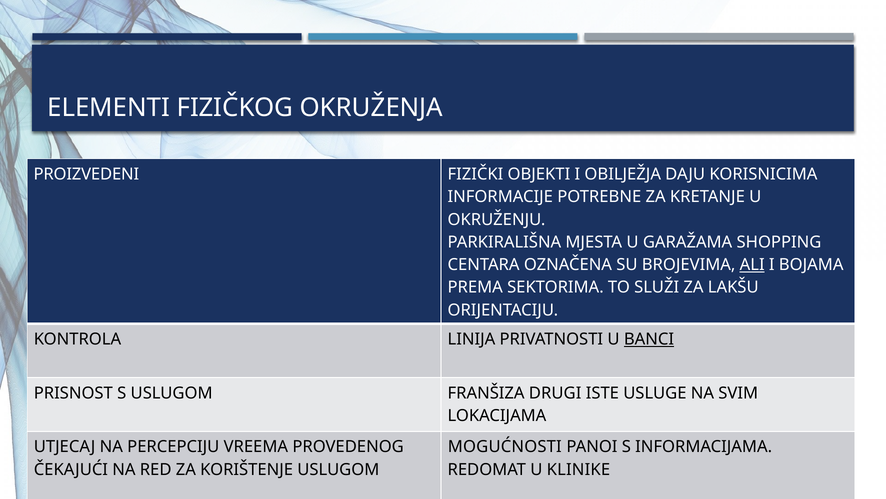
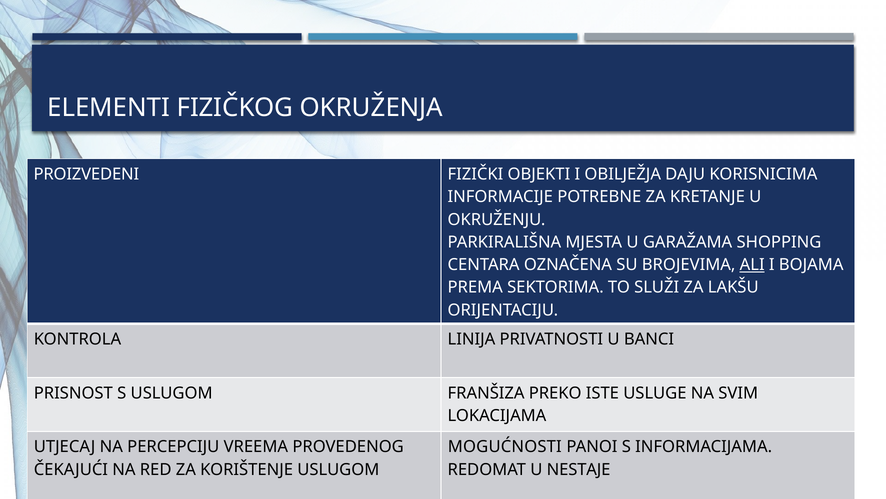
BANCI underline: present -> none
DRUGI: DRUGI -> PREKO
KLINIKE: KLINIKE -> NESTAJE
